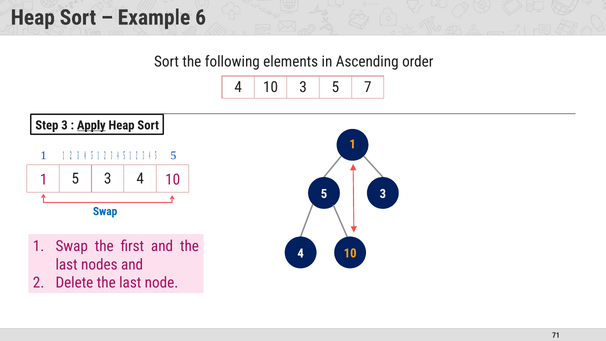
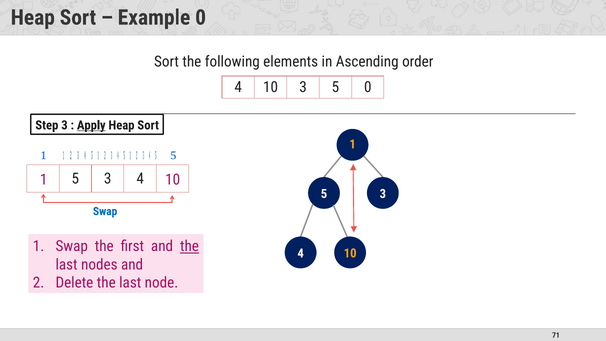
Example 6: 6 -> 0
5 7: 7 -> 0
the at (189, 246) underline: none -> present
